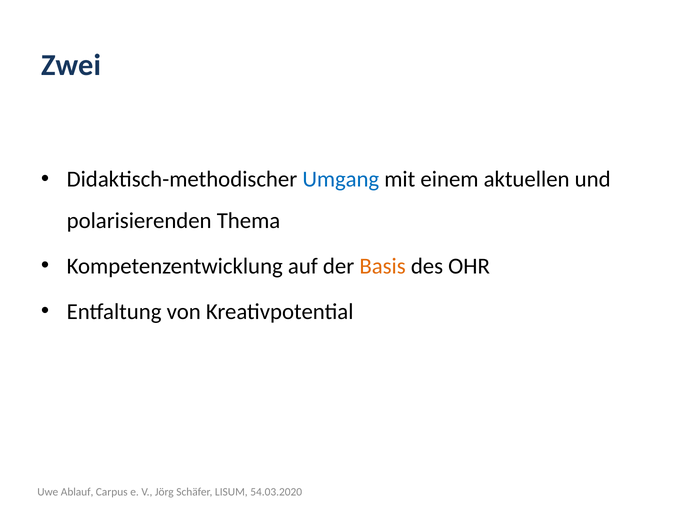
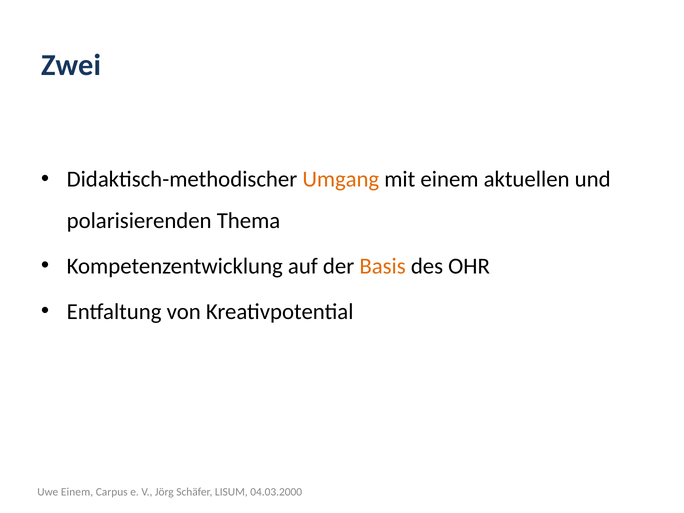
Umgang colour: blue -> orange
Uwe Ablauf: Ablauf -> Einem
54.03.2020: 54.03.2020 -> 04.03.2000
